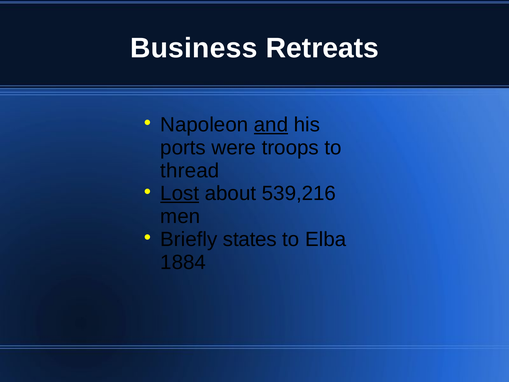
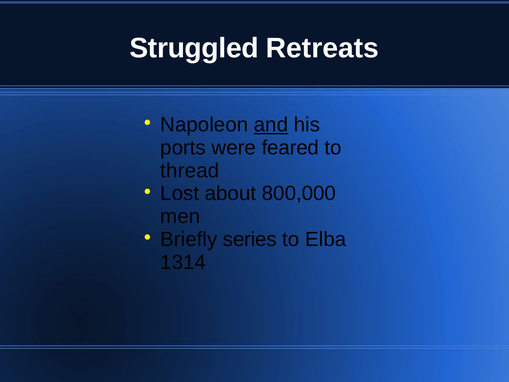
Business: Business -> Struggled
troops: troops -> feared
Lost underline: present -> none
539,216: 539,216 -> 800,000
states: states -> series
1884: 1884 -> 1314
